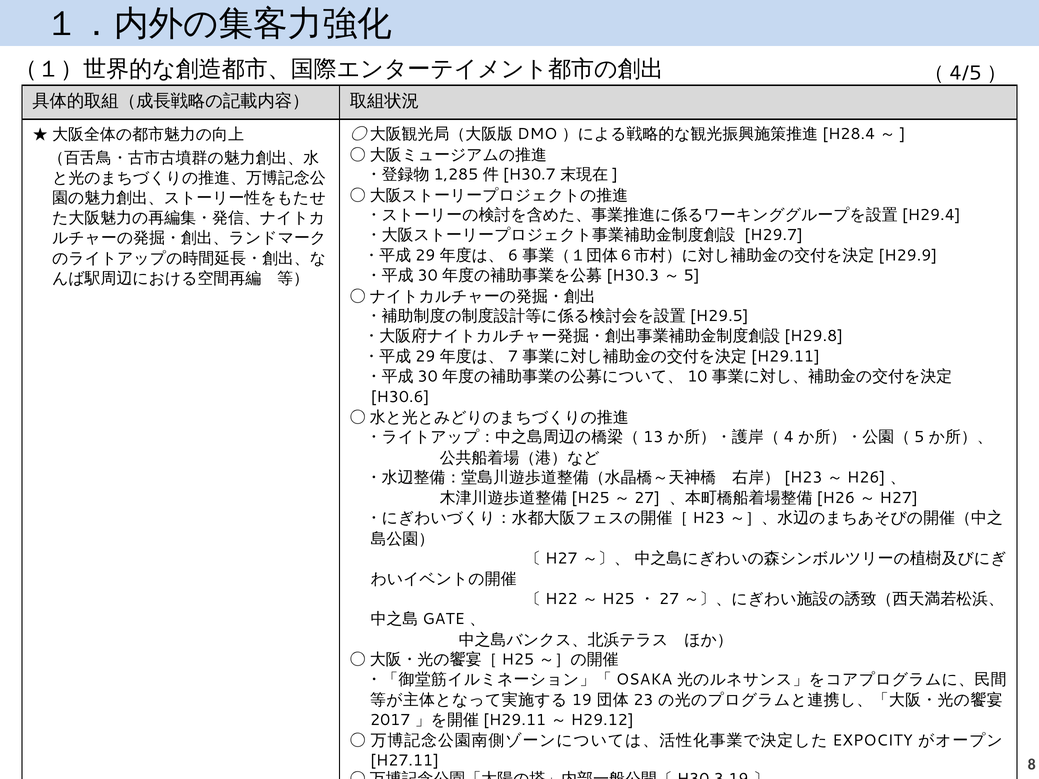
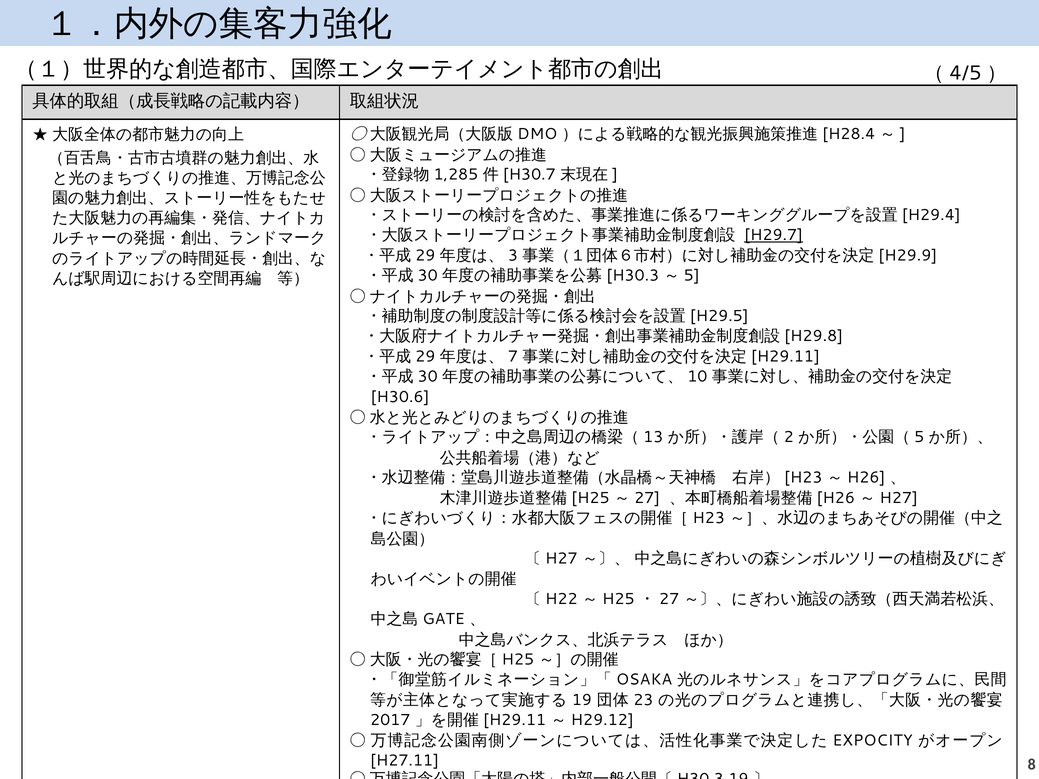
H29.7 underline: none -> present
6: 6 -> 3
4: 4 -> 2
